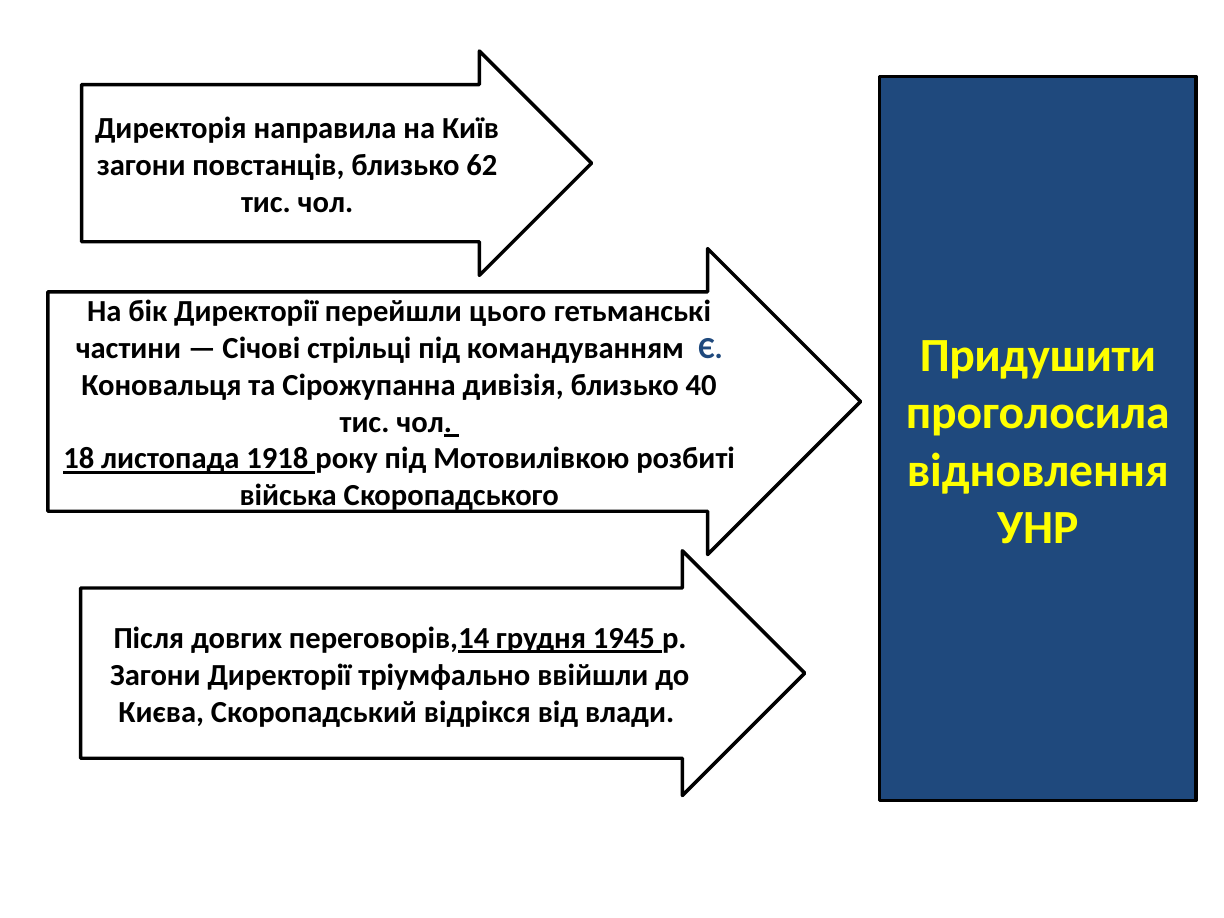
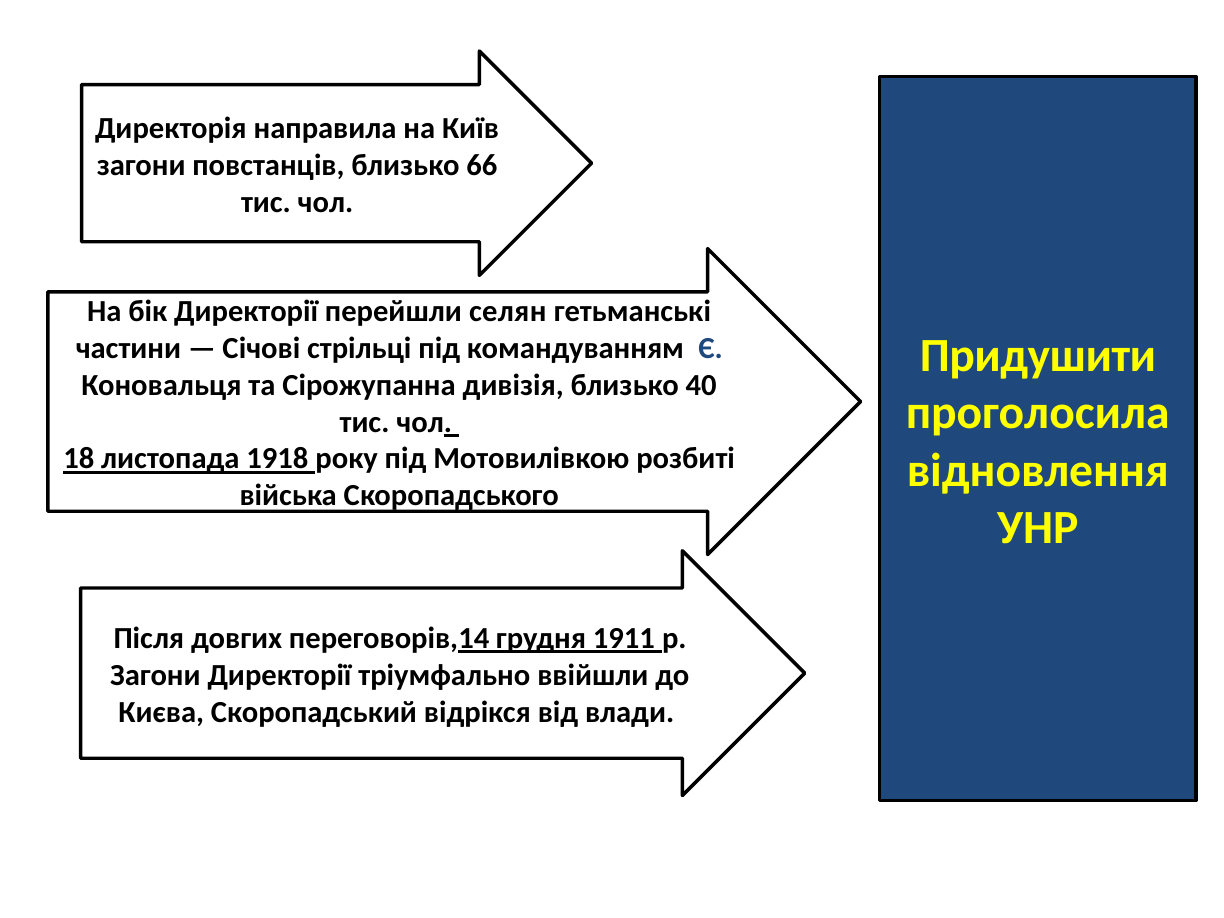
62: 62 -> 66
цього: цього -> селян
1945: 1945 -> 1911
